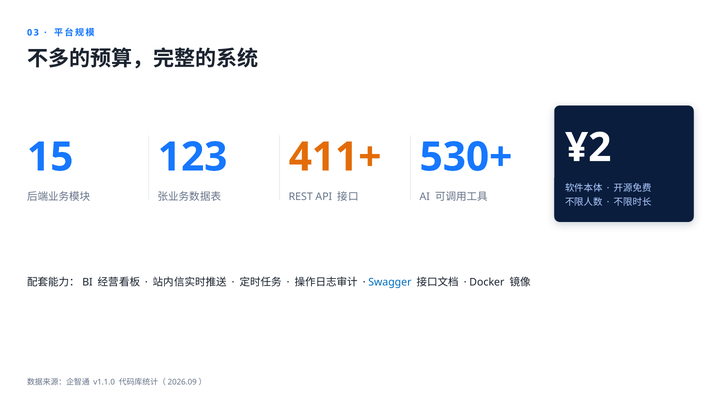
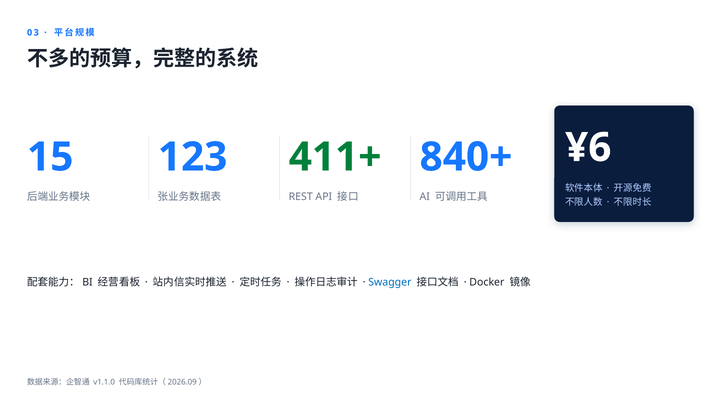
¥2: ¥2 -> ¥6
411+ colour: orange -> green
530+: 530+ -> 840+
